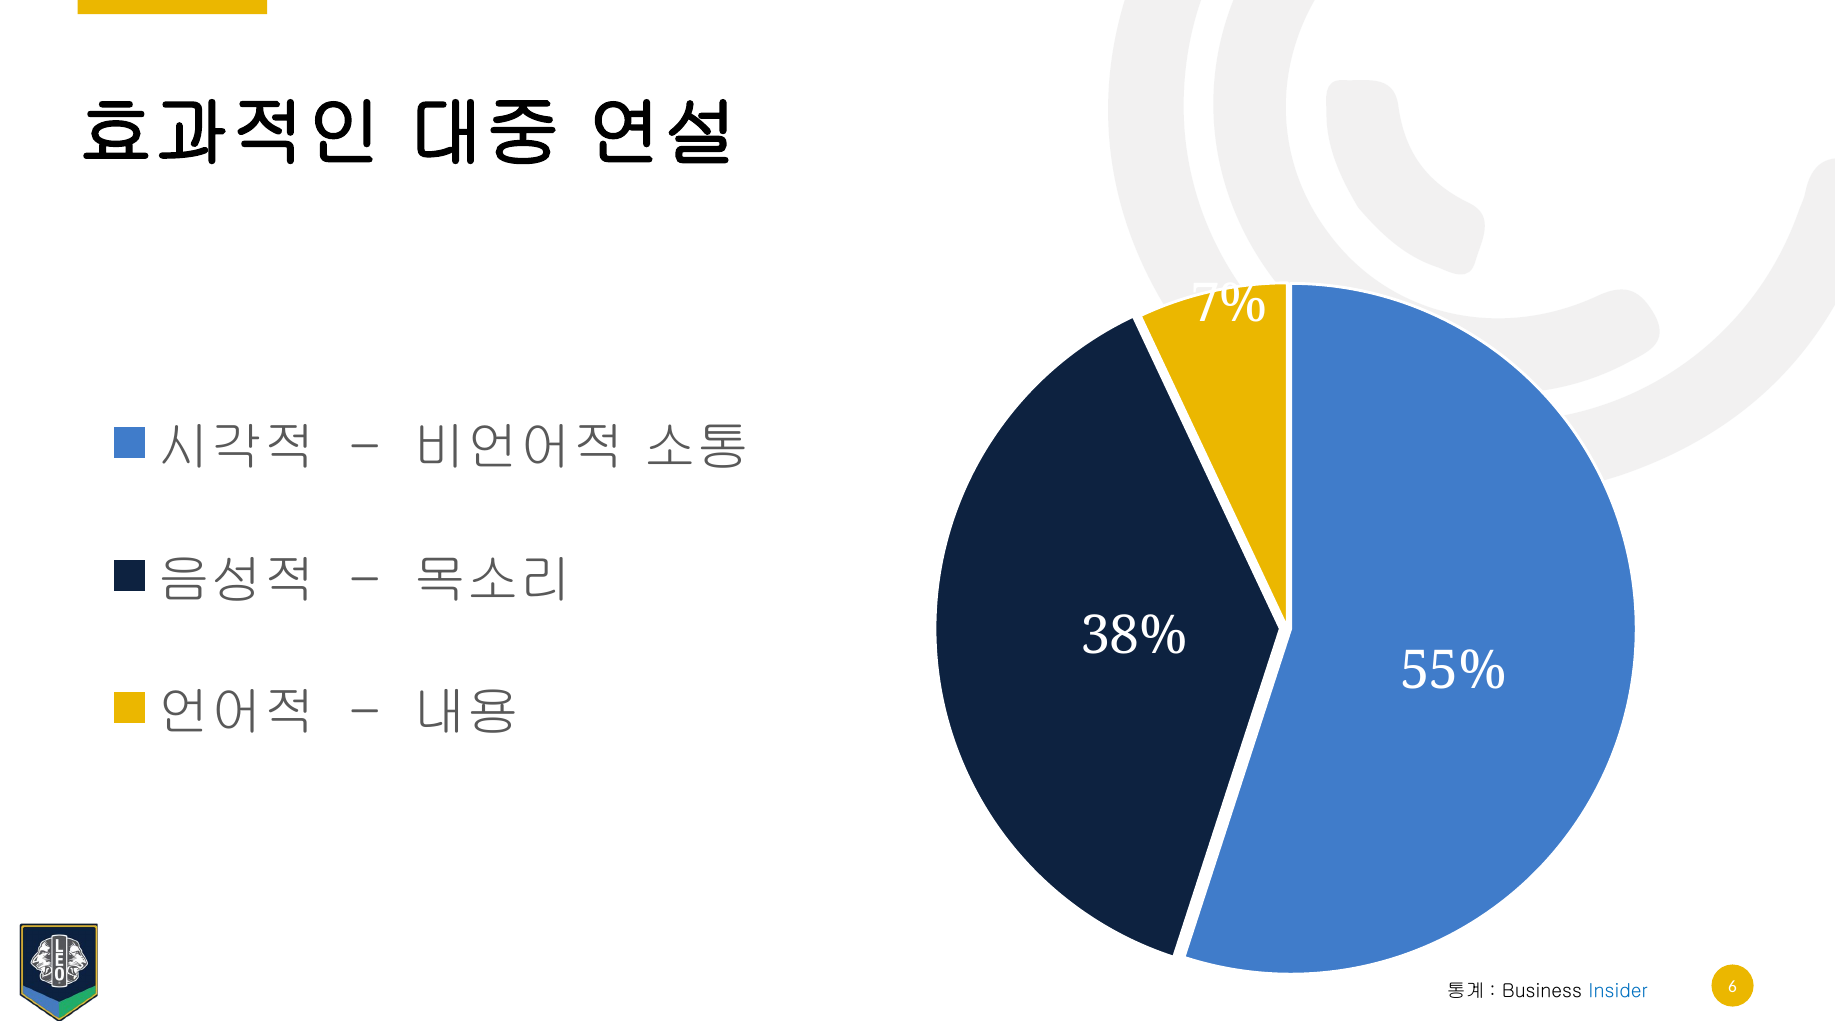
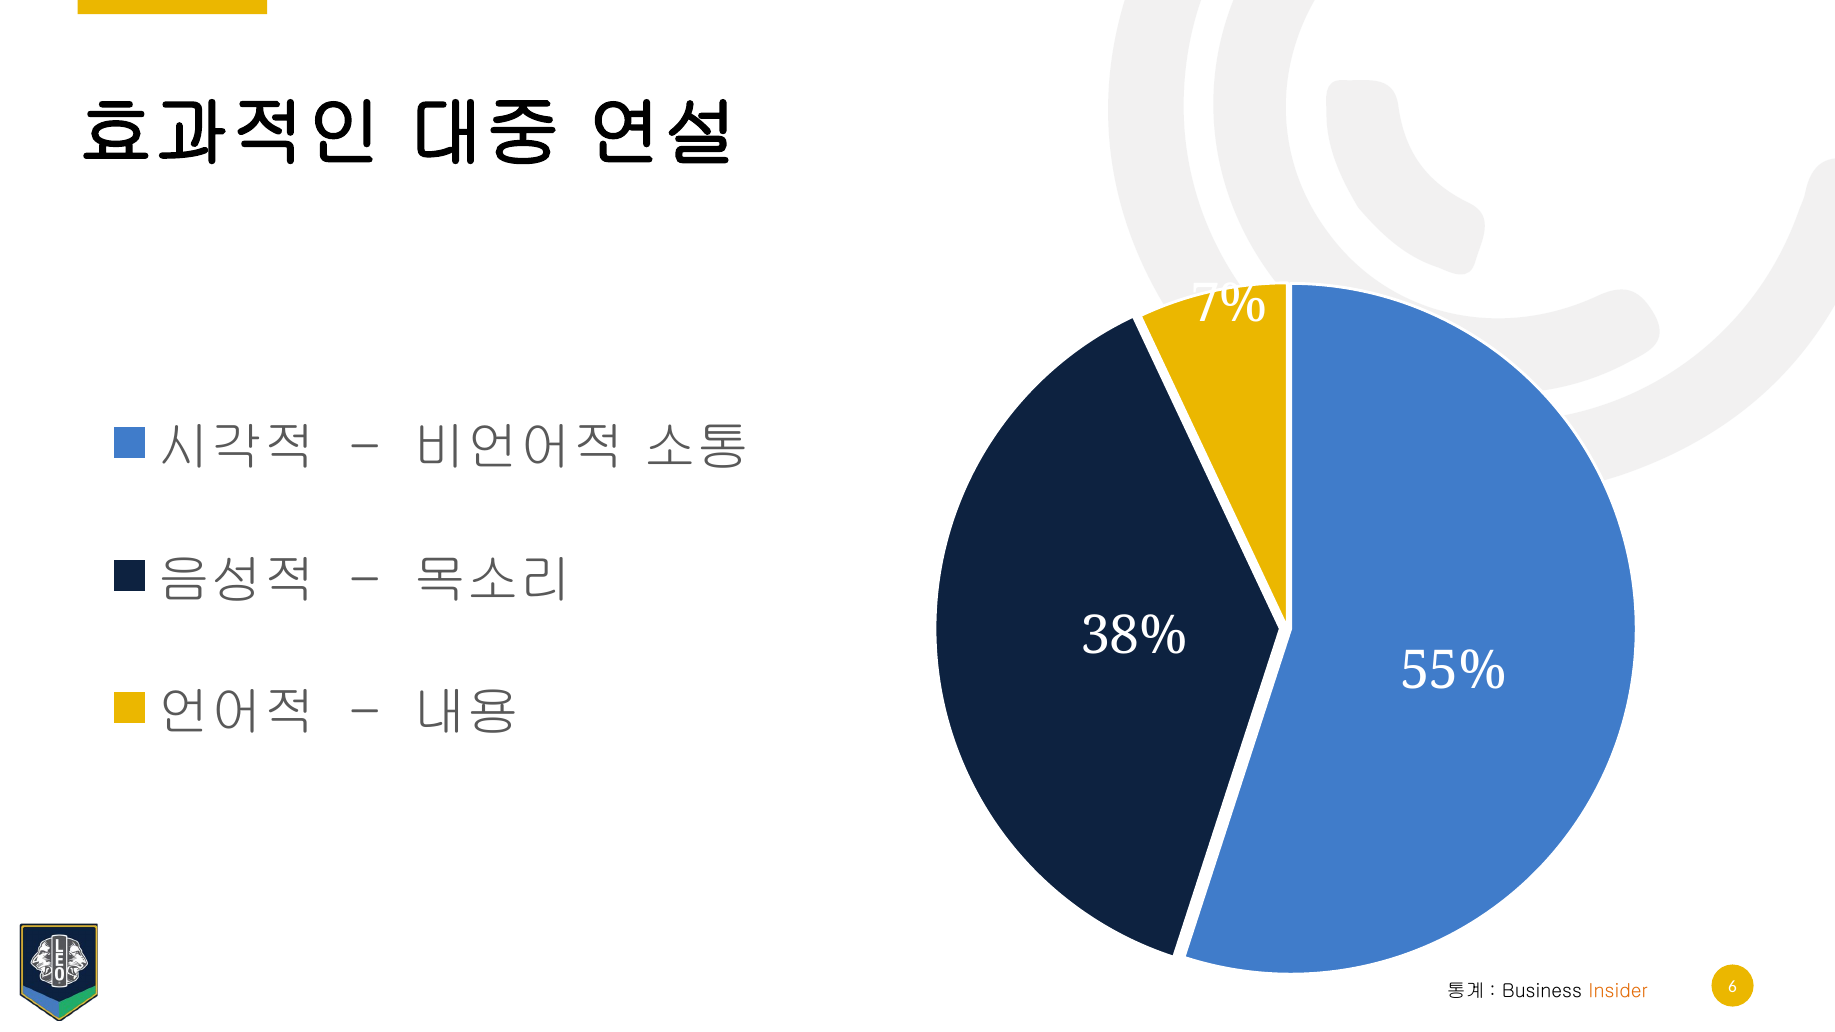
Insider colour: blue -> orange
